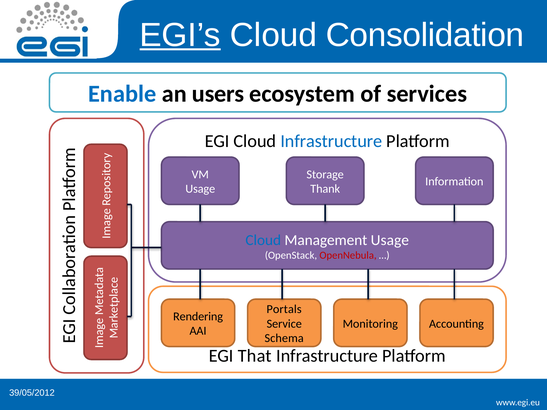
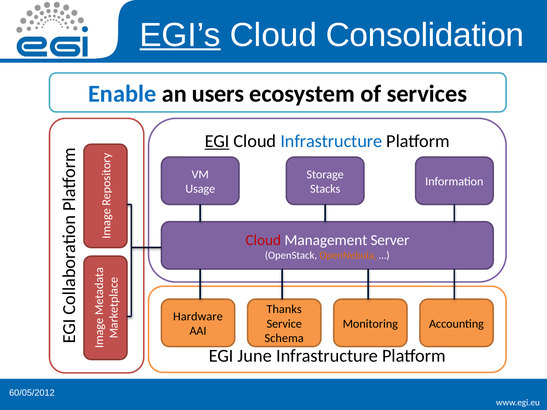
EGI at (217, 141) underline: none -> present
Thank: Thank -> Stacks
Cloud at (263, 240) colour: blue -> red
Management Usage: Usage -> Server
OpenNebula colour: red -> orange
Portals: Portals -> Thanks
Rendering: Rendering -> Hardware
That: That -> June
39/05/2012: 39/05/2012 -> 60/05/2012
